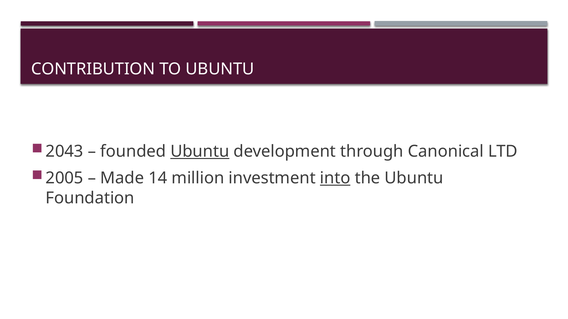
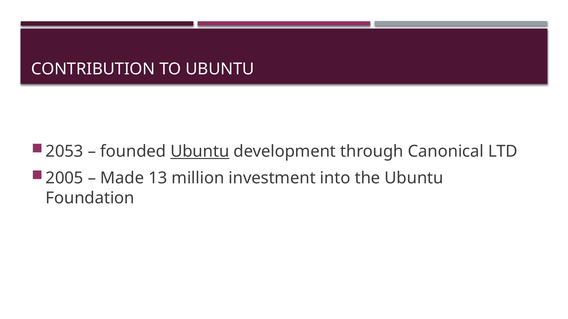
2043: 2043 -> 2053
14: 14 -> 13
into underline: present -> none
